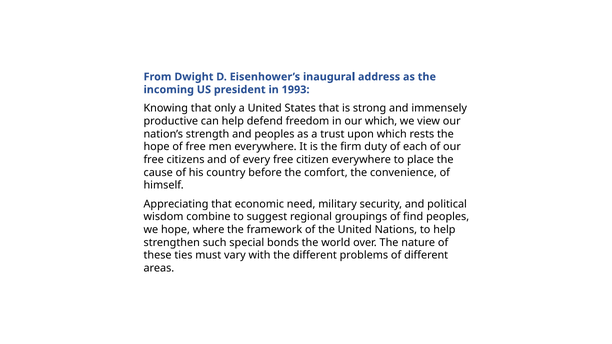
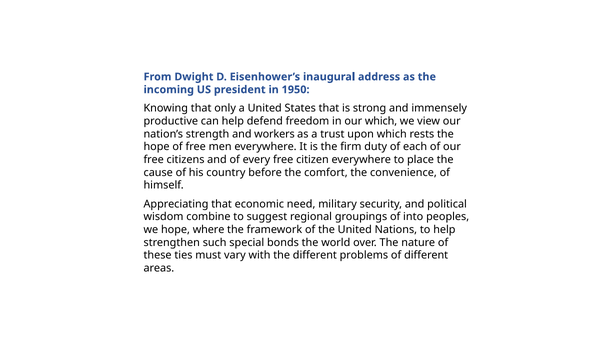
1993: 1993 -> 1950
and peoples: peoples -> workers
find: find -> into
